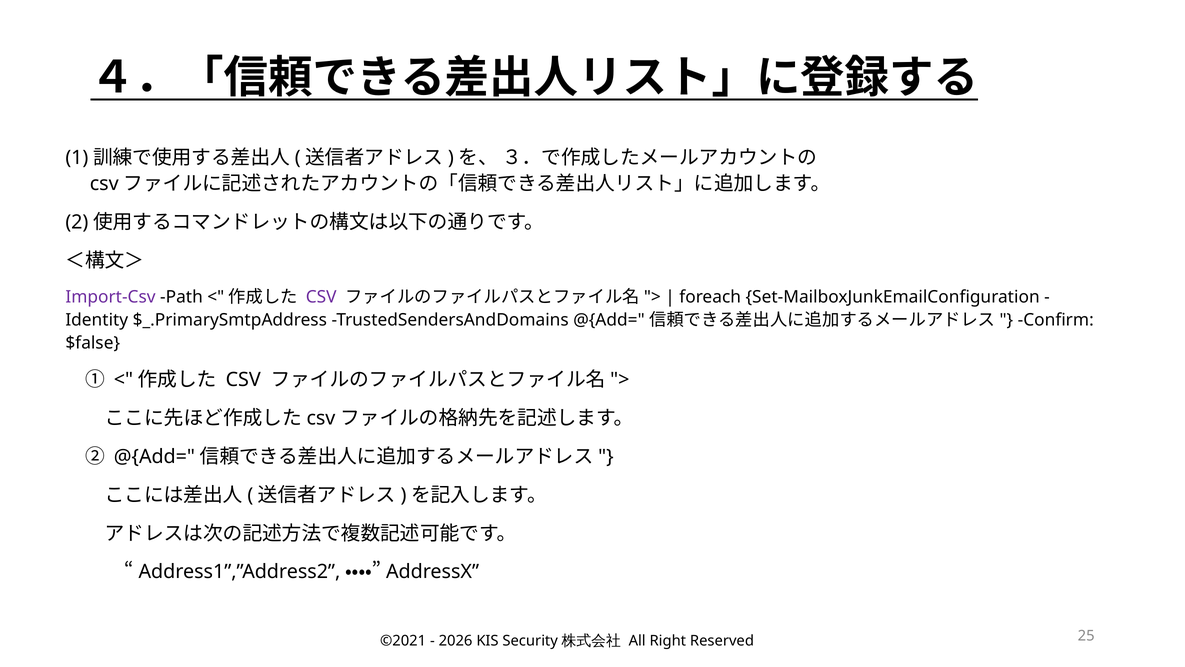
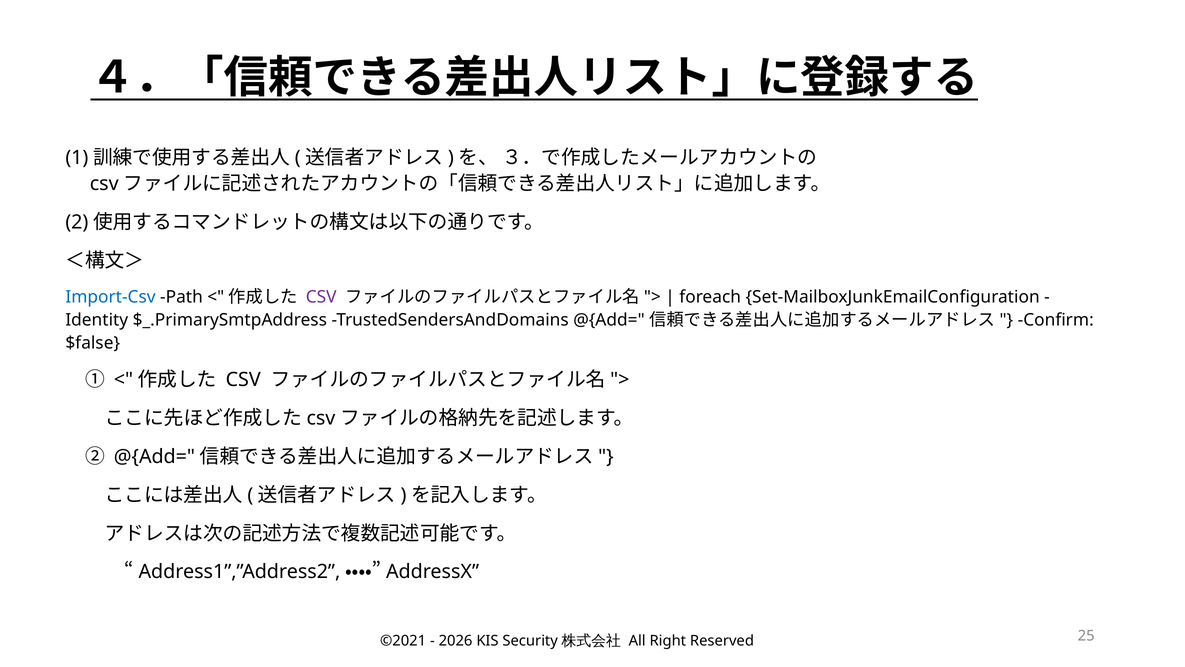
Import-Csv colour: purple -> blue
